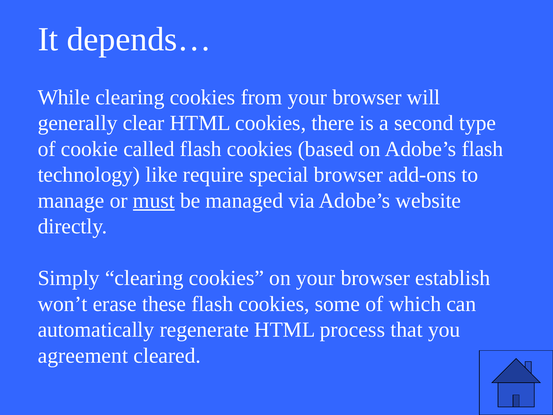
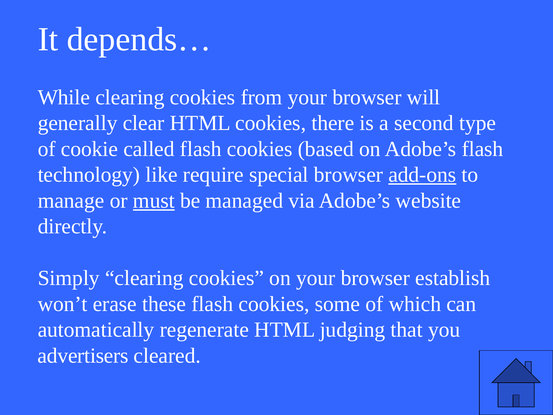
add-ons underline: none -> present
process: process -> judging
agreement: agreement -> advertisers
